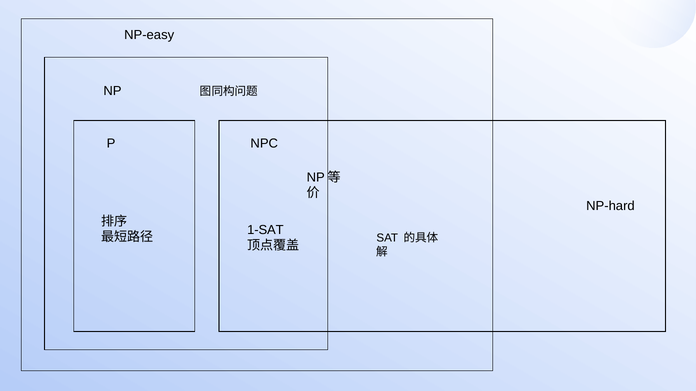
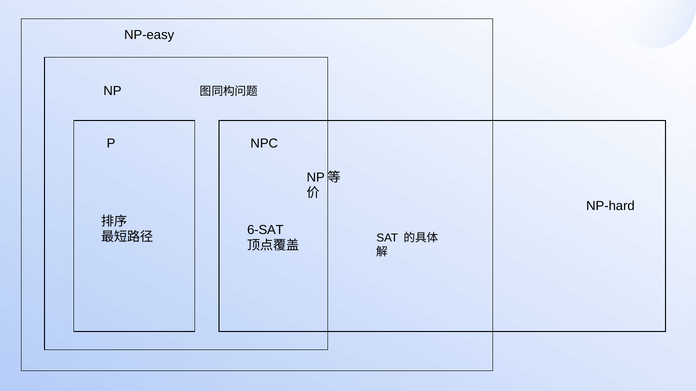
1-SAT: 1-SAT -> 6-SAT
